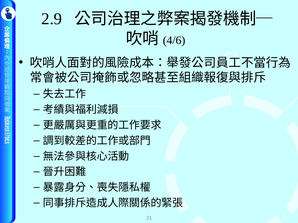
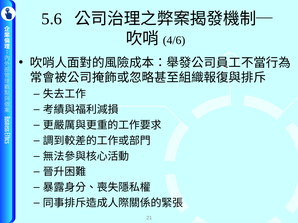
2.9: 2.9 -> 5.6
